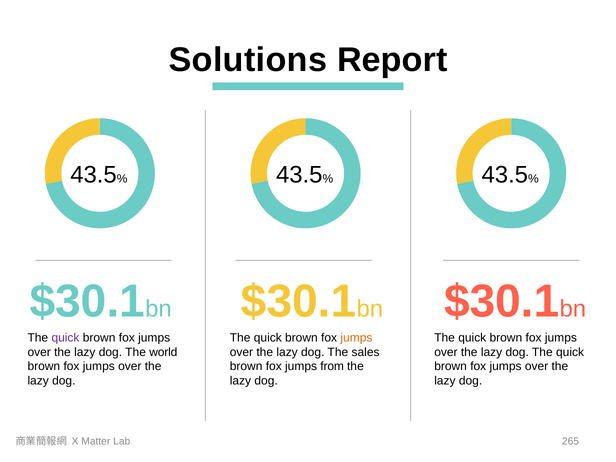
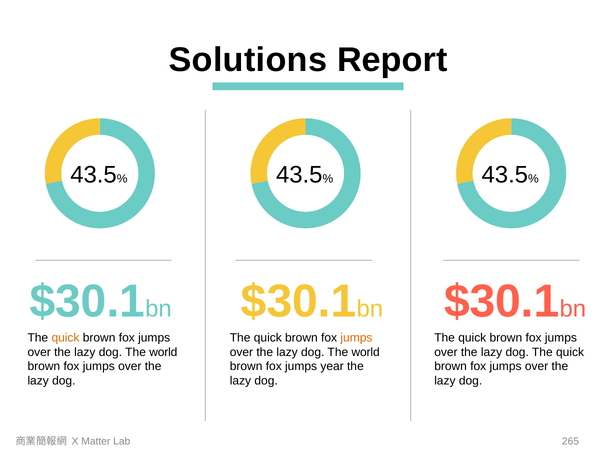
quick at (65, 338) colour: purple -> orange
sales at (366, 352): sales -> world
from: from -> year
